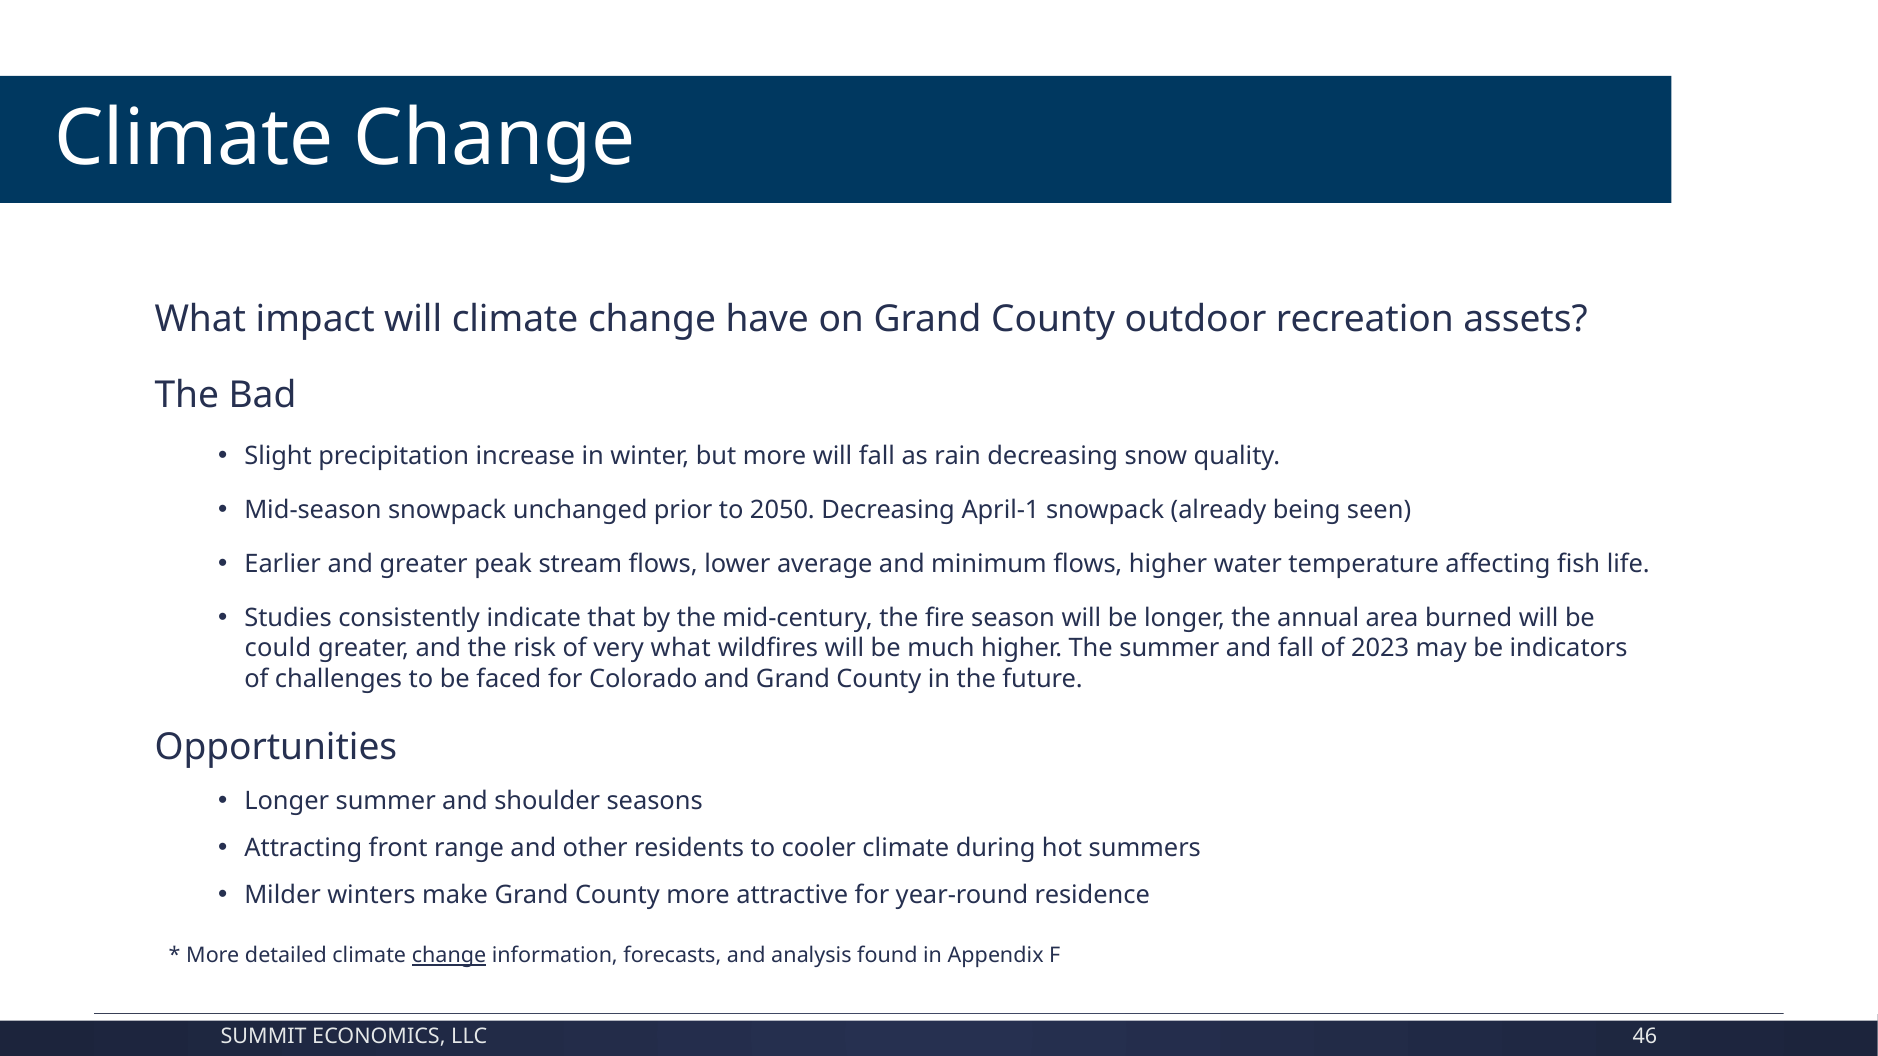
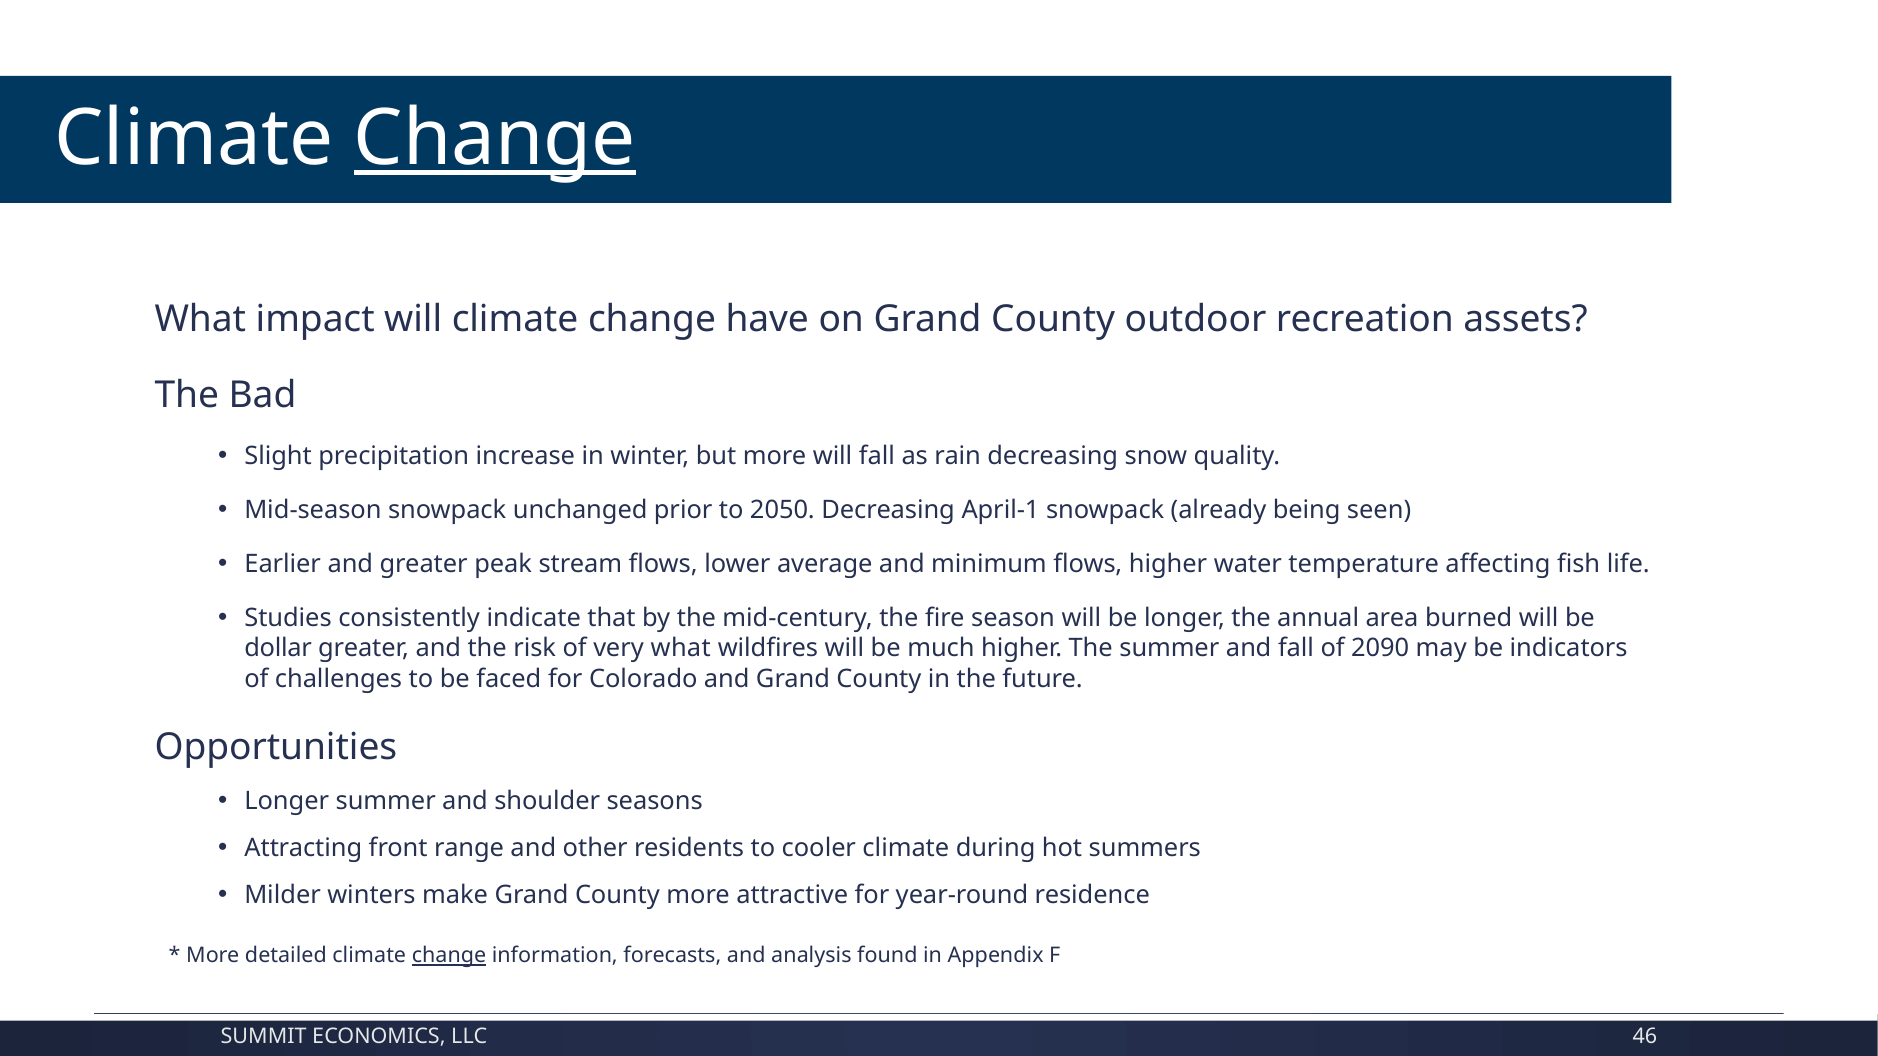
Change at (495, 139) underline: none -> present
could: could -> dollar
2023: 2023 -> 2090
